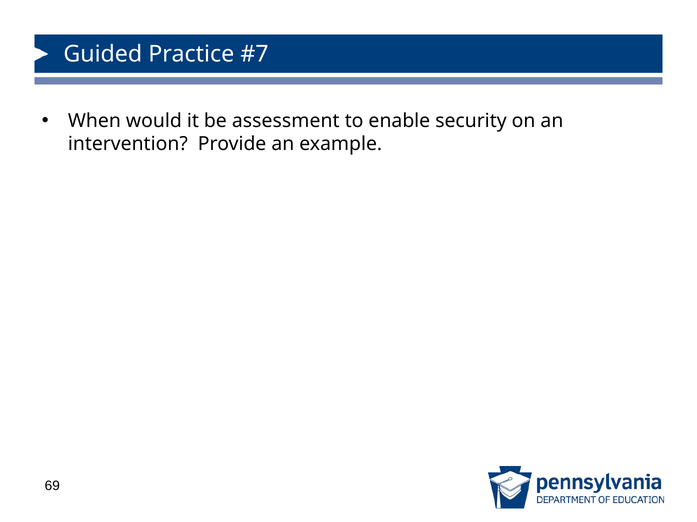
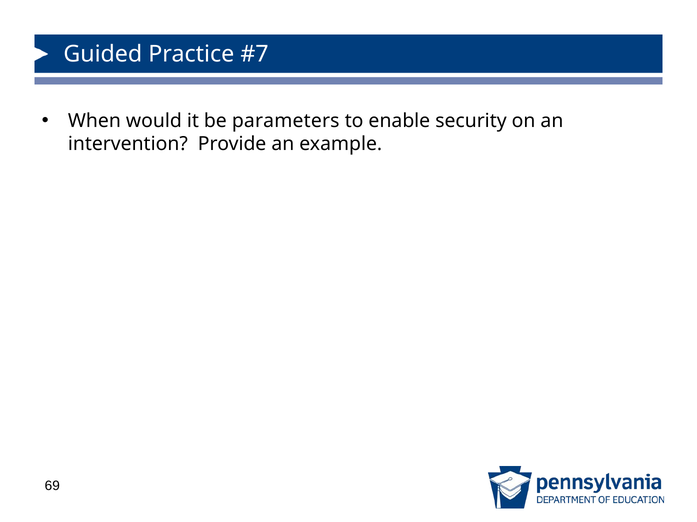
assessment: assessment -> parameters
